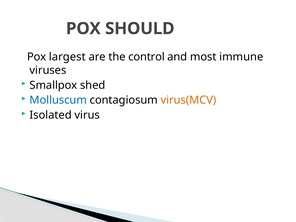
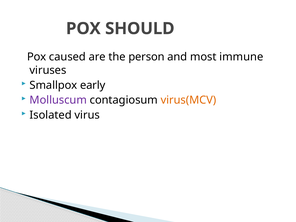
largest: largest -> caused
control: control -> person
shed: shed -> early
Molluscum colour: blue -> purple
